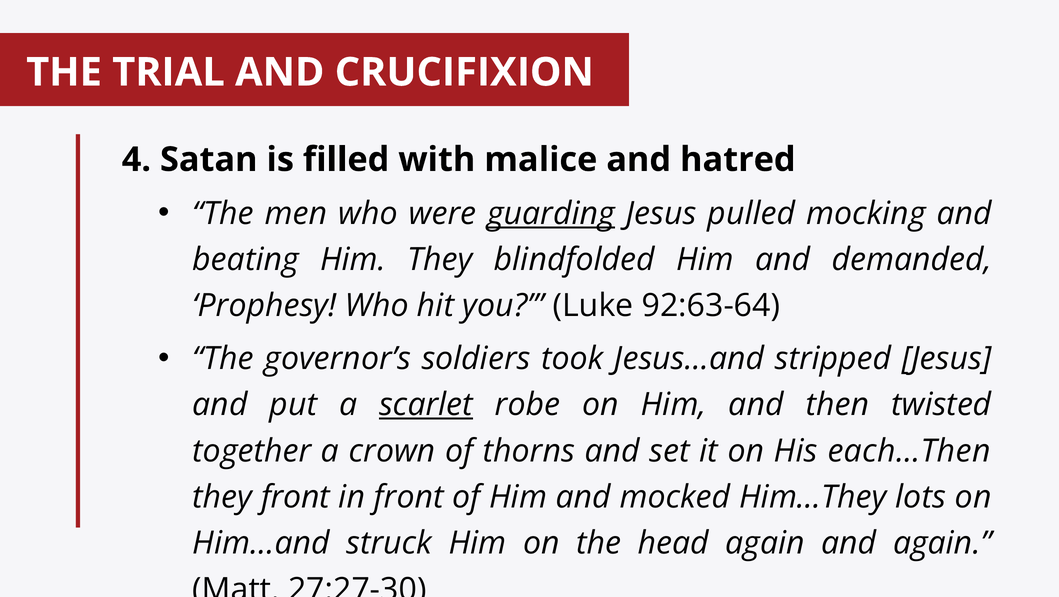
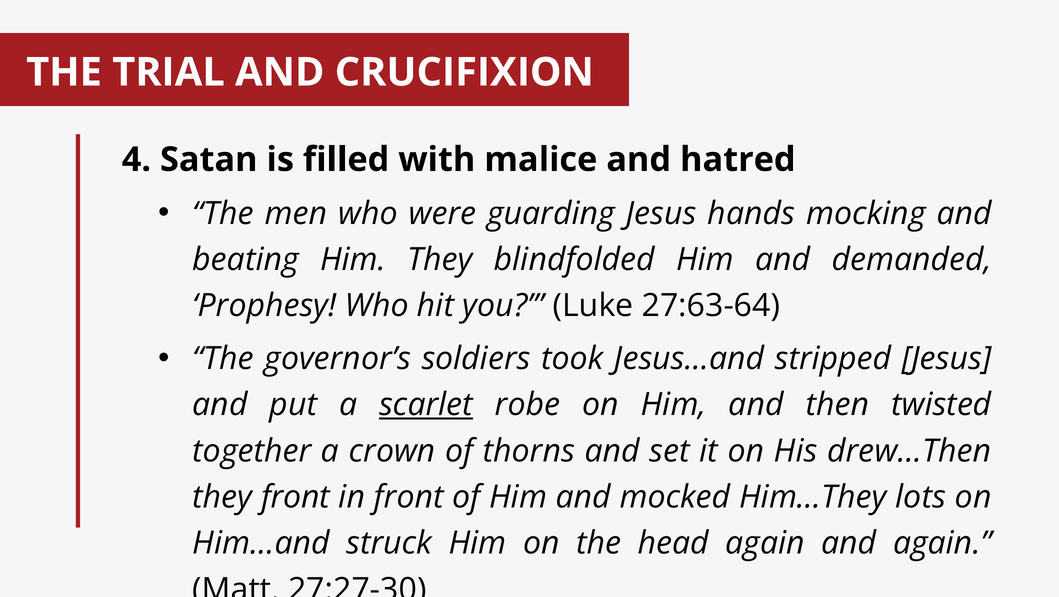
guarding underline: present -> none
pulled: pulled -> hands
92:63-64: 92:63-64 -> 27:63-64
each…Then: each…Then -> drew…Then
